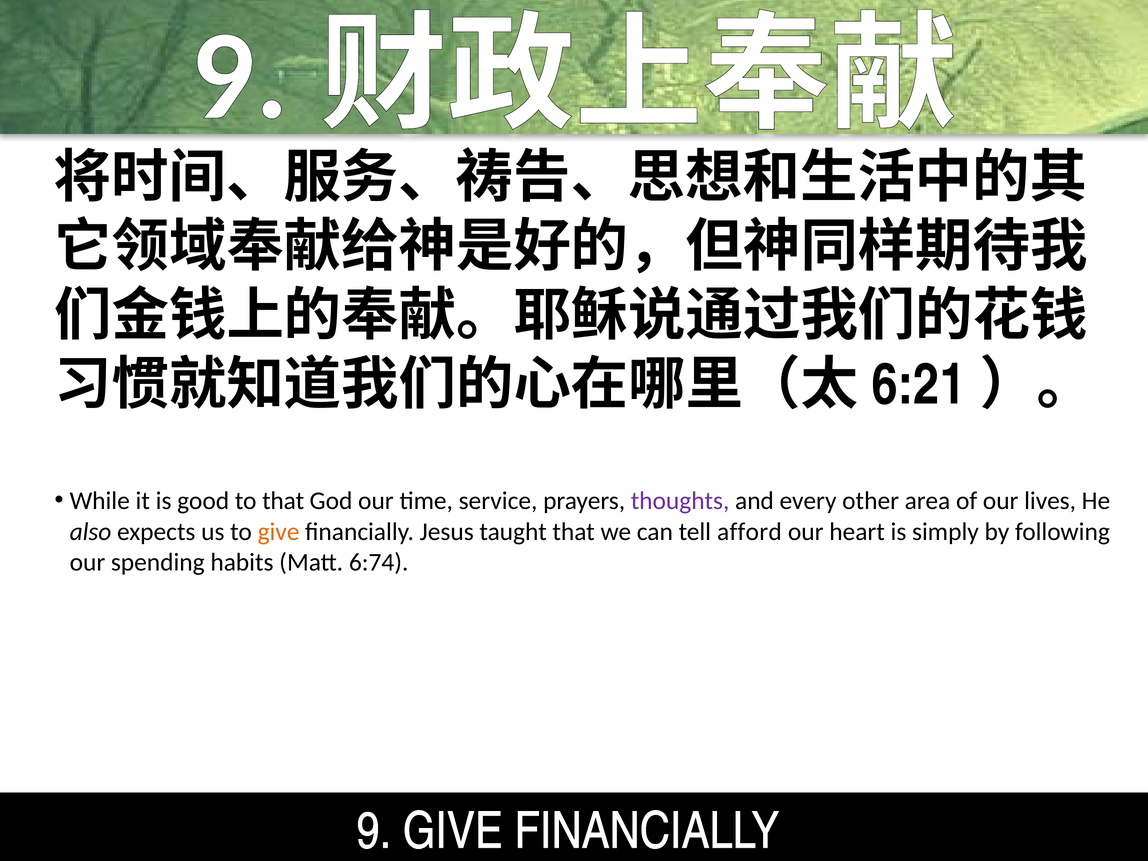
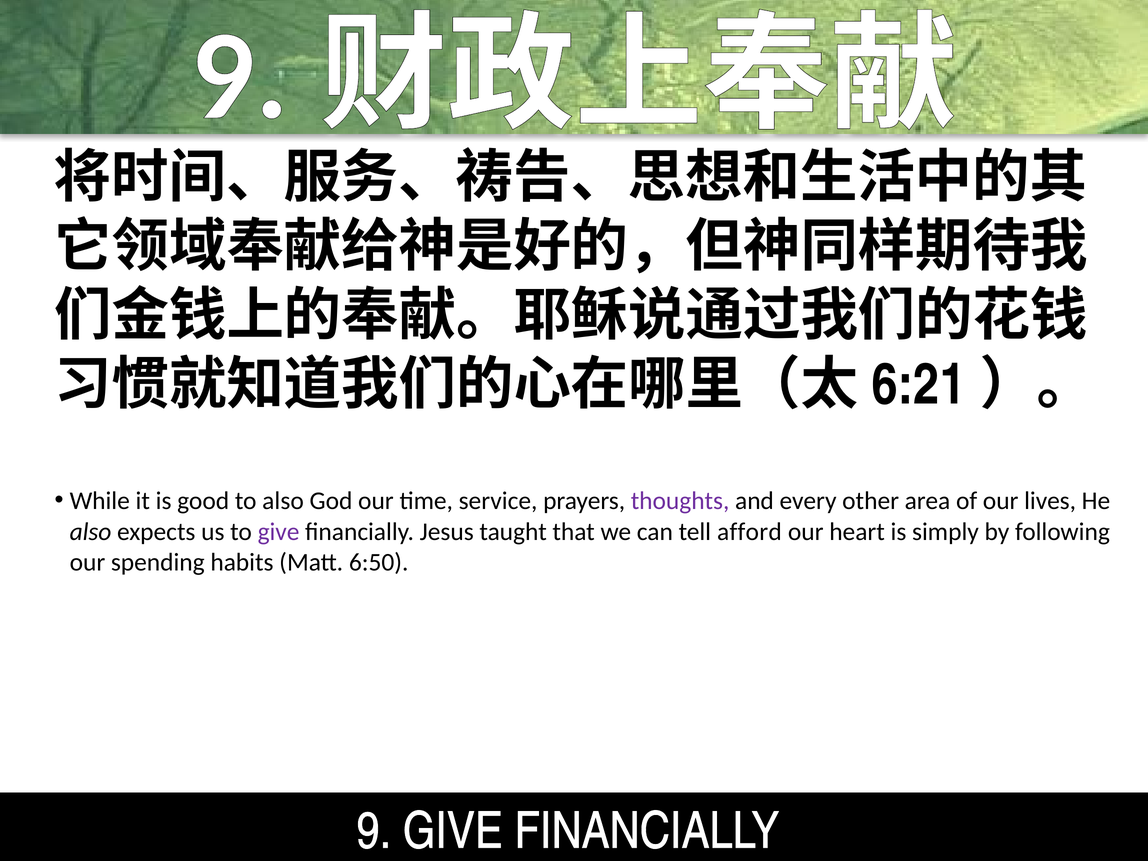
to that: that -> also
give at (279, 532) colour: orange -> purple
6:74: 6:74 -> 6:50
